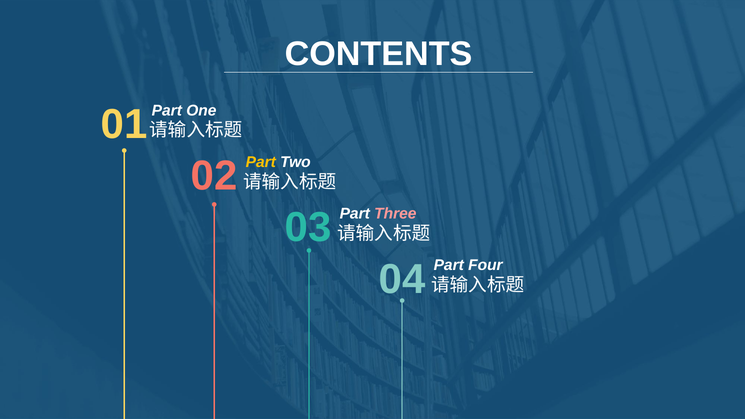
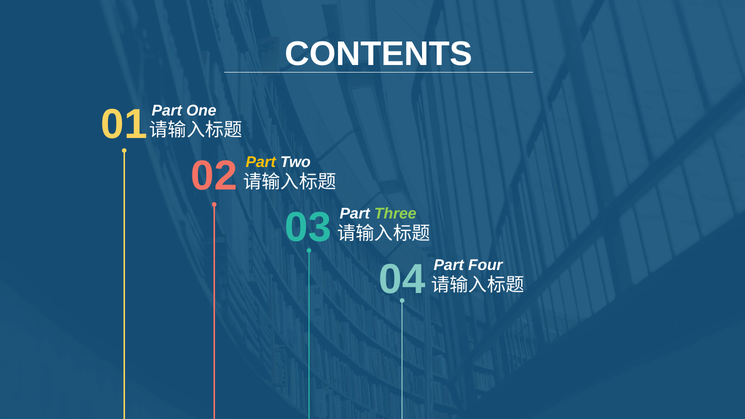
Three colour: pink -> light green
